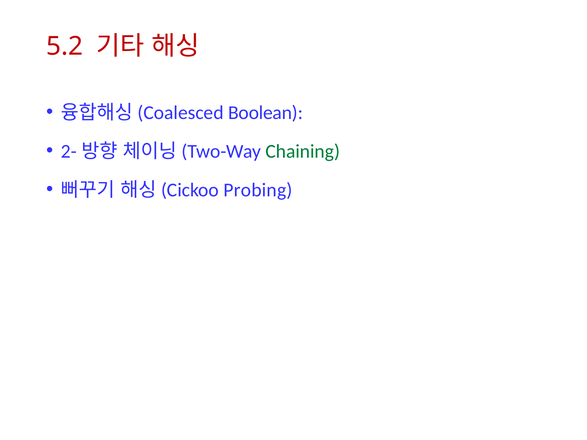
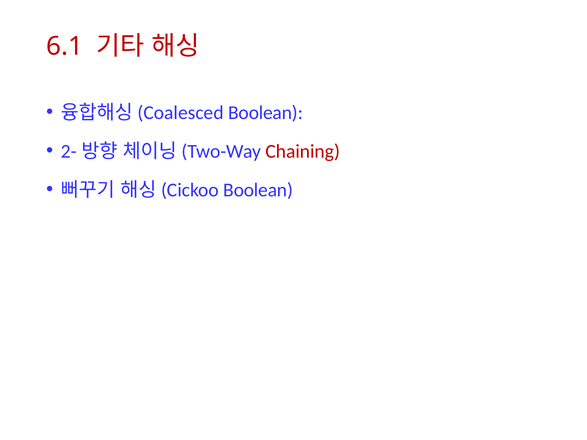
5.2: 5.2 -> 6.1
Chaining colour: green -> red
Probing at (258, 190): Probing -> Boolean
